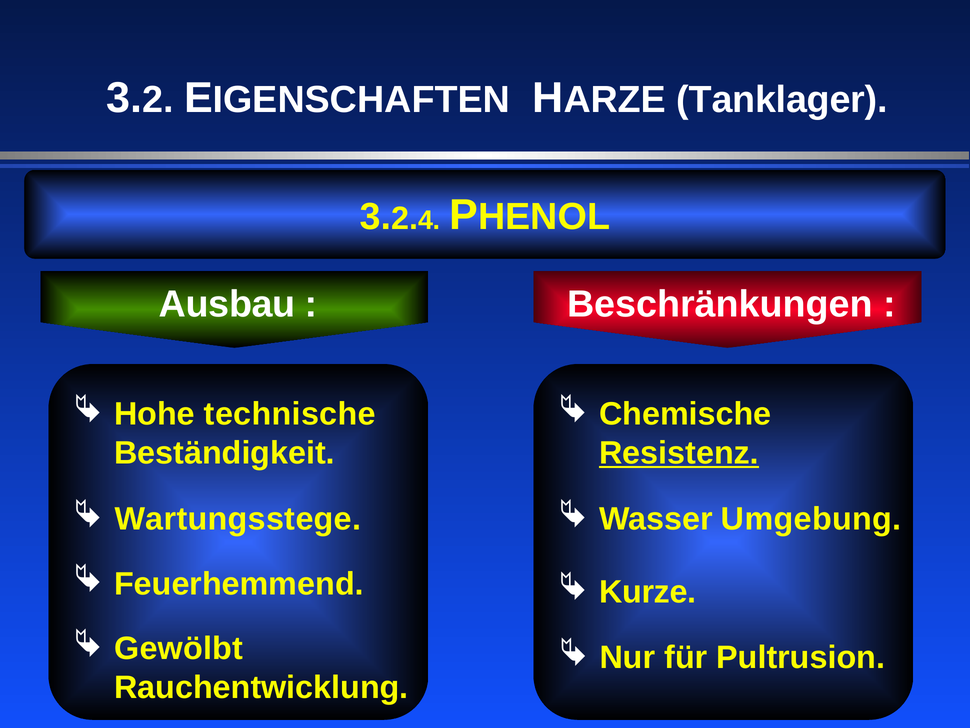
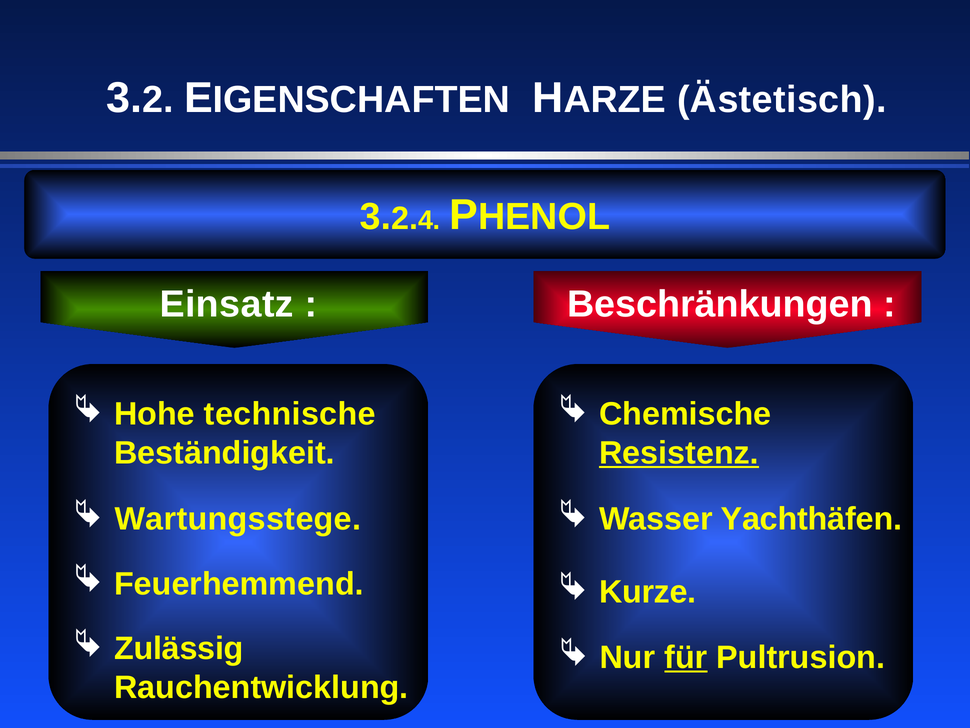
Tanklager: Tanklager -> Ästetisch
Ausbau: Ausbau -> Einsatz
Umgebung: Umgebung -> Yachthäfen
Gewölbt: Gewölbt -> Zulässig
für underline: none -> present
